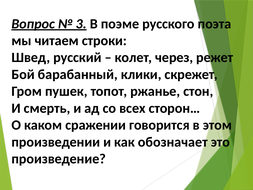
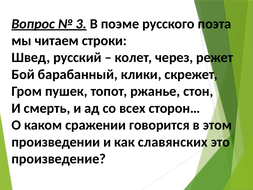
обозначает: обозначает -> славянских
